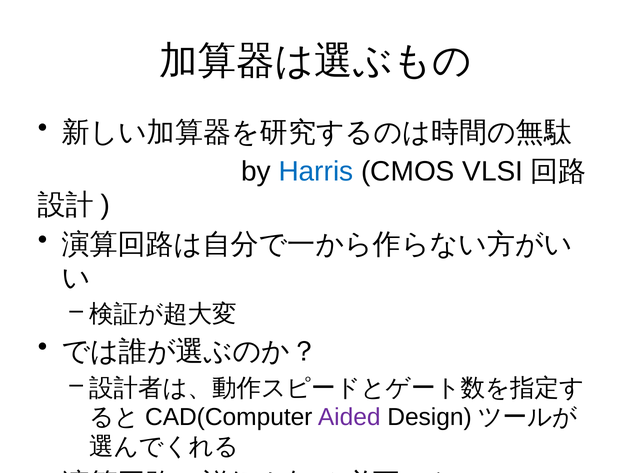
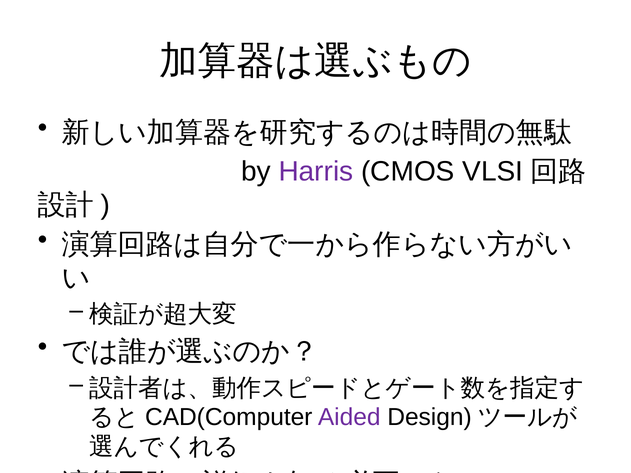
Harris colour: blue -> purple
